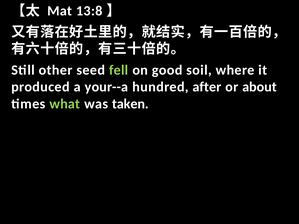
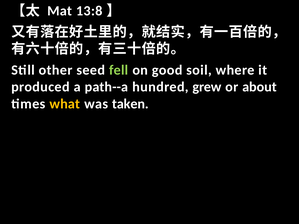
your--a: your--a -> path--a
after: after -> grew
what colour: light green -> yellow
